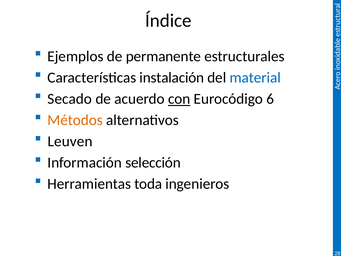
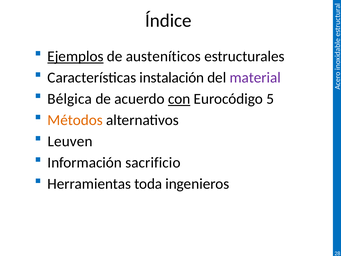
Ejemplos underline: none -> present
permanente: permanente -> austeníticos
material colour: blue -> purple
Secado: Secado -> Bélgica
6: 6 -> 5
selección: selección -> sacrificio
